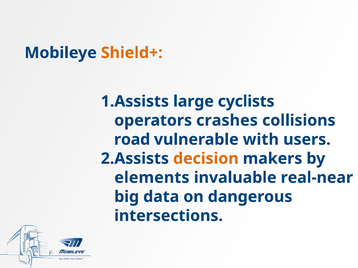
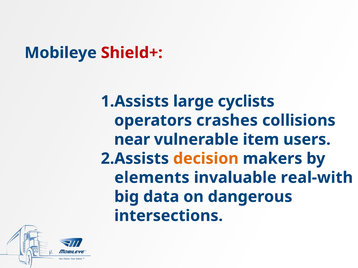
Shield+ colour: orange -> red
road: road -> near
with: with -> item
real-near: real-near -> real-with
